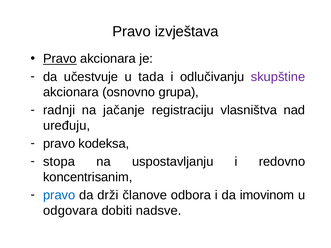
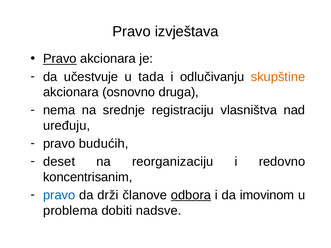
skupštine colour: purple -> orange
grupa: grupa -> druga
radnji: radnji -> nema
jačanje: jačanje -> srednje
kodeksa: kodeksa -> budućih
stopa: stopa -> deset
uspostavljanju: uspostavljanju -> reorganizaciju
odbora underline: none -> present
odgovara: odgovara -> problema
